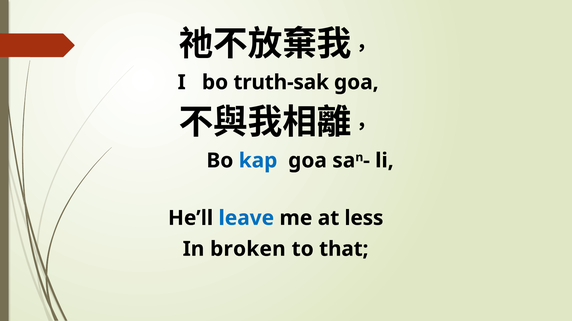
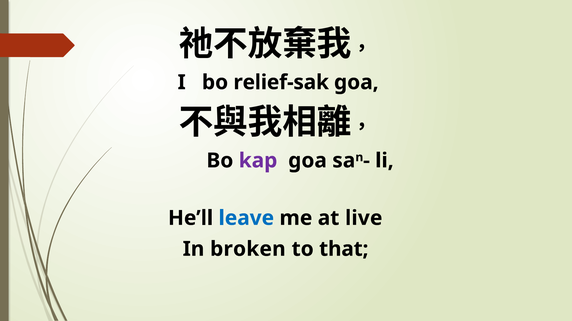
truth-sak: truth-sak -> relief-sak
kap colour: blue -> purple
less: less -> live
